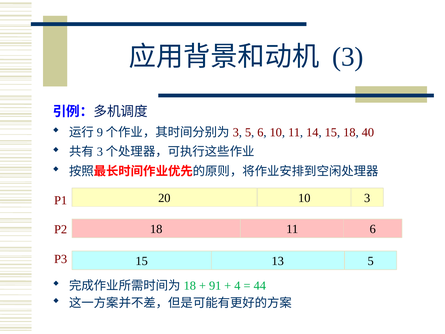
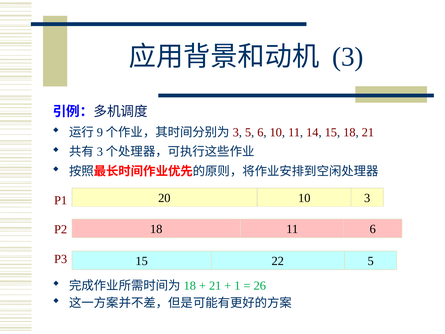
18 40: 40 -> 21
13: 13 -> 22
91 at (215, 286): 91 -> 21
4: 4 -> 1
44: 44 -> 26
